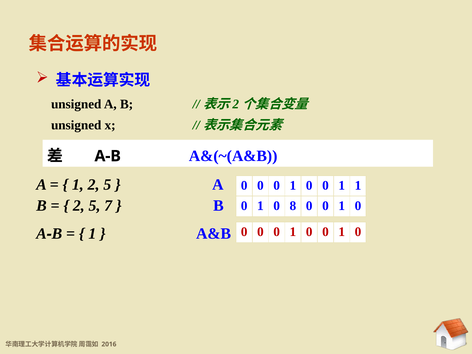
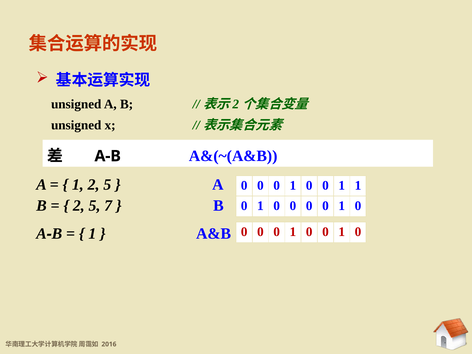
8 at (293, 206): 8 -> 0
